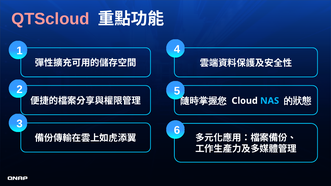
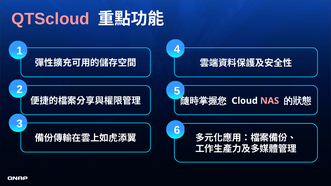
NAS colour: light blue -> pink
